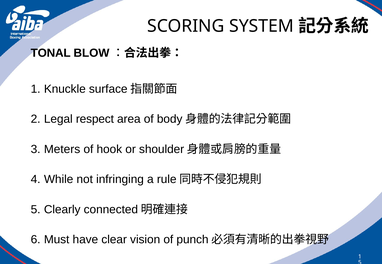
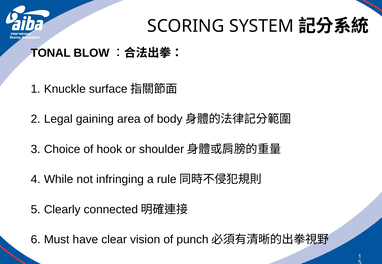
respect: respect -> gaining
Meters: Meters -> Choice
